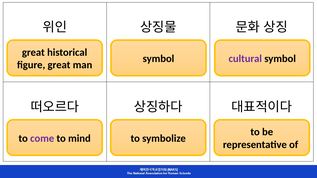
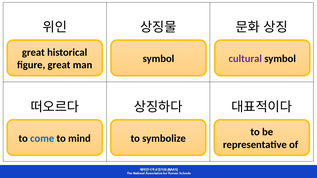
come colour: purple -> blue
